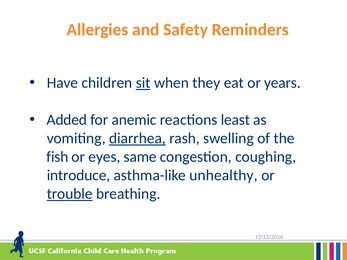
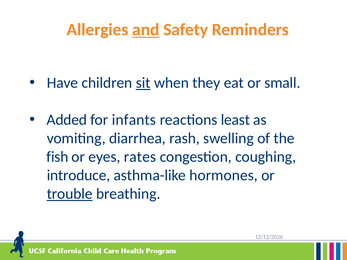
and underline: none -> present
years: years -> small
anemic: anemic -> infants
diarrhea underline: present -> none
same: same -> rates
unhealthy: unhealthy -> hormones
